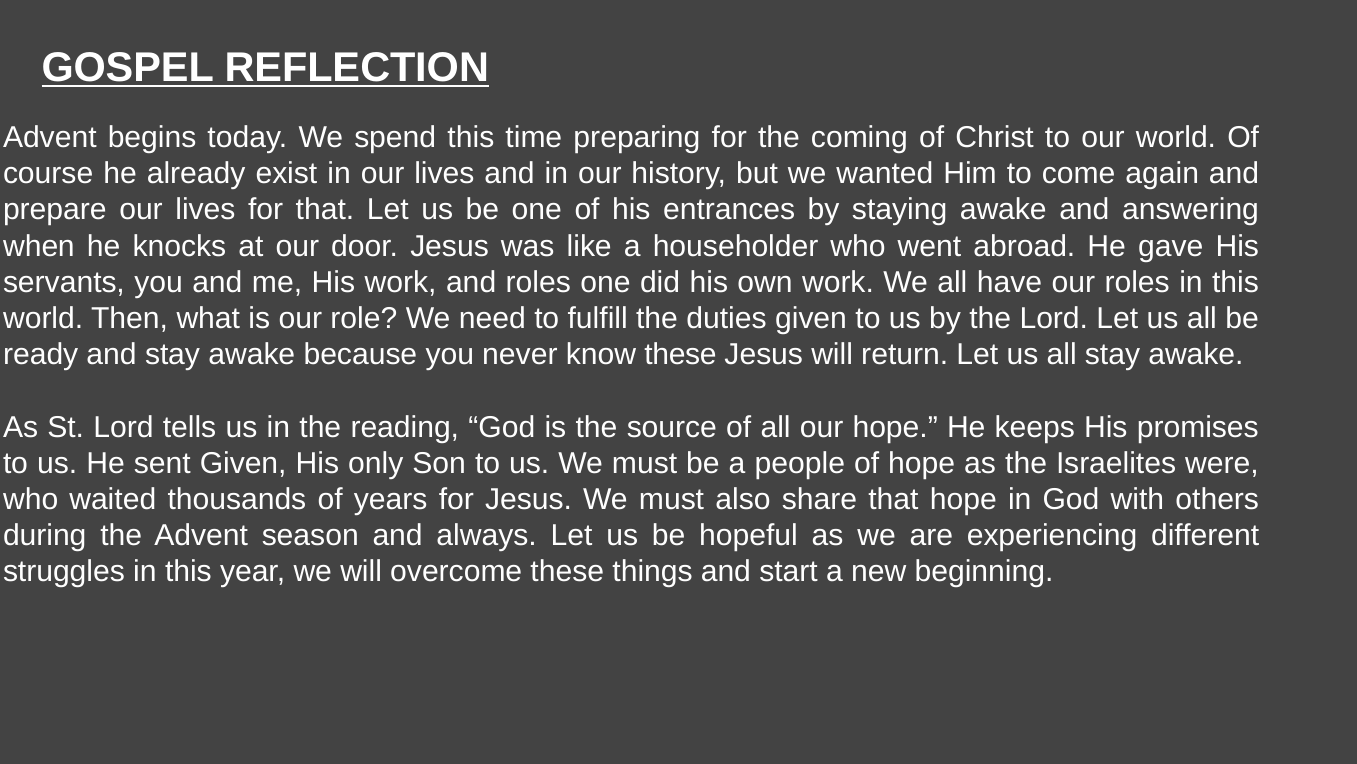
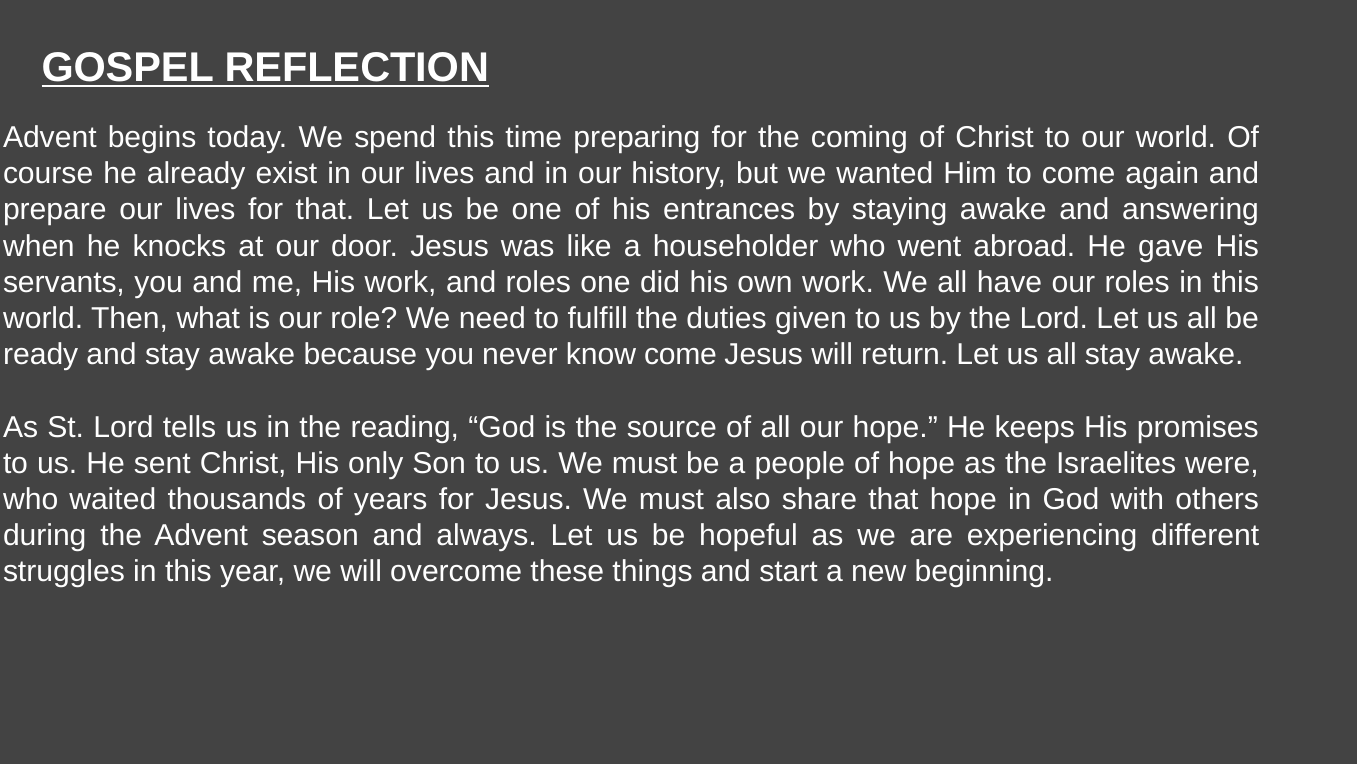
know these: these -> come
sent Given: Given -> Christ
